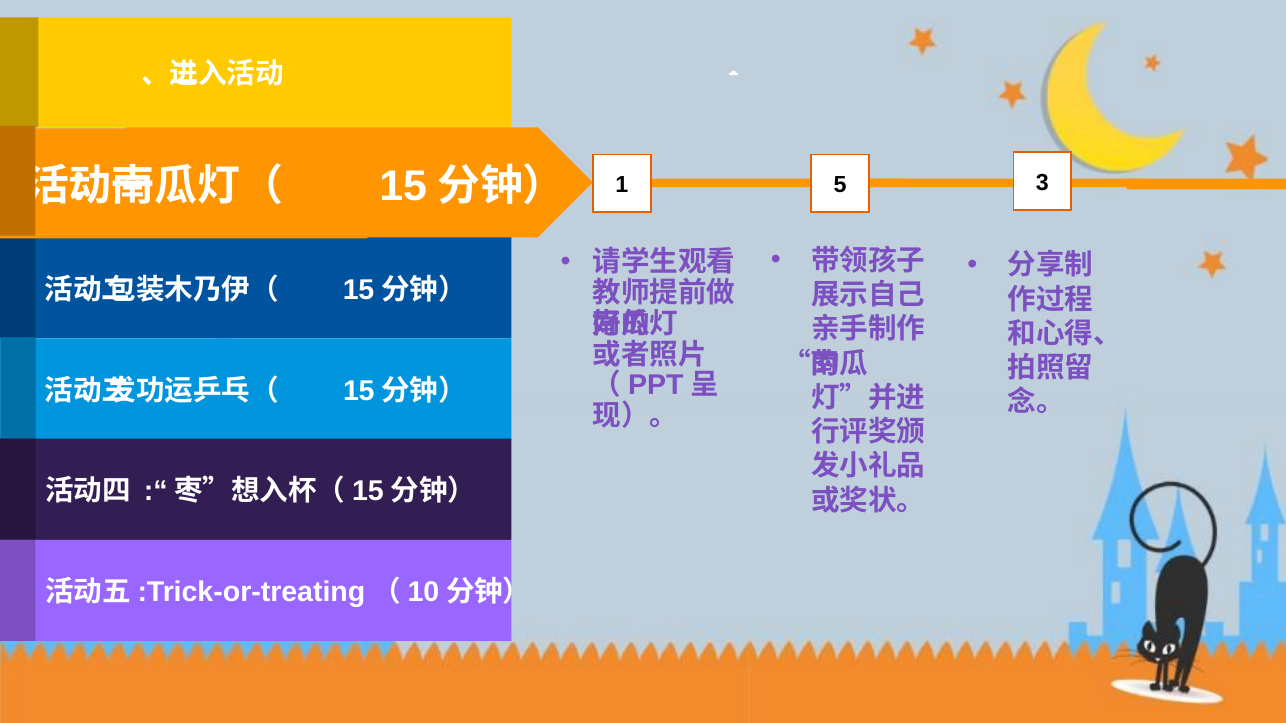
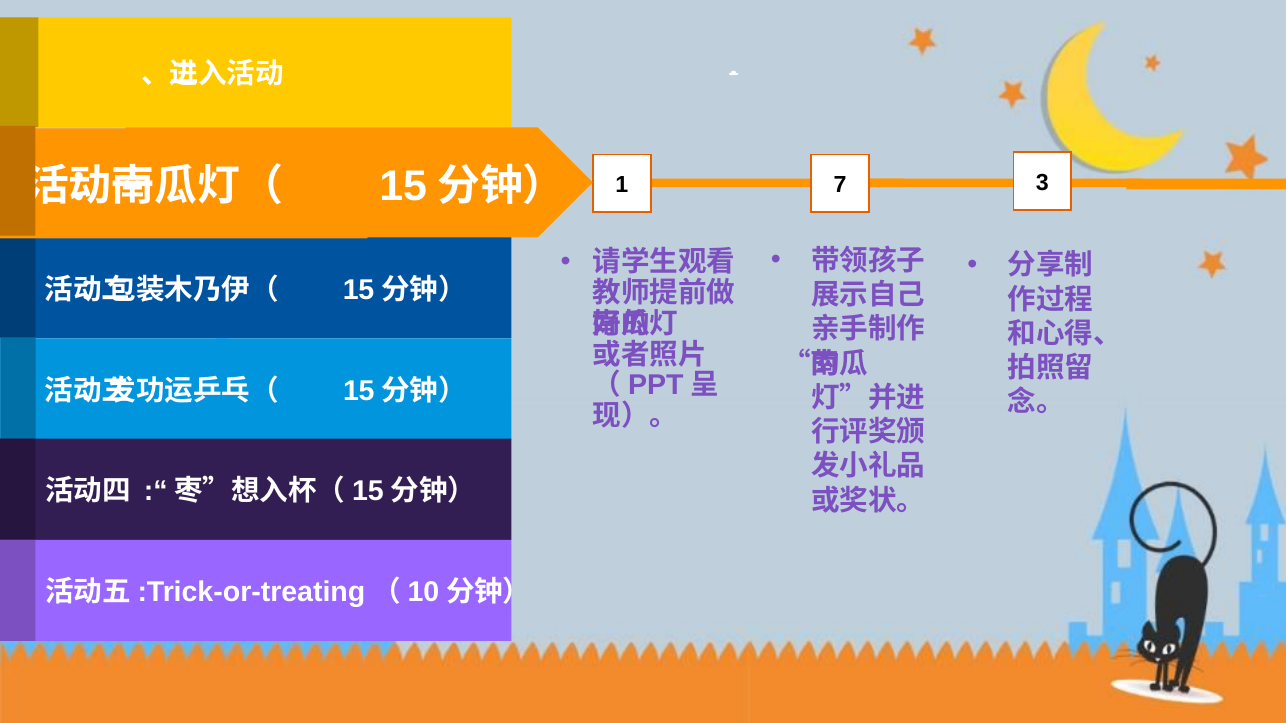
5: 5 -> 7
